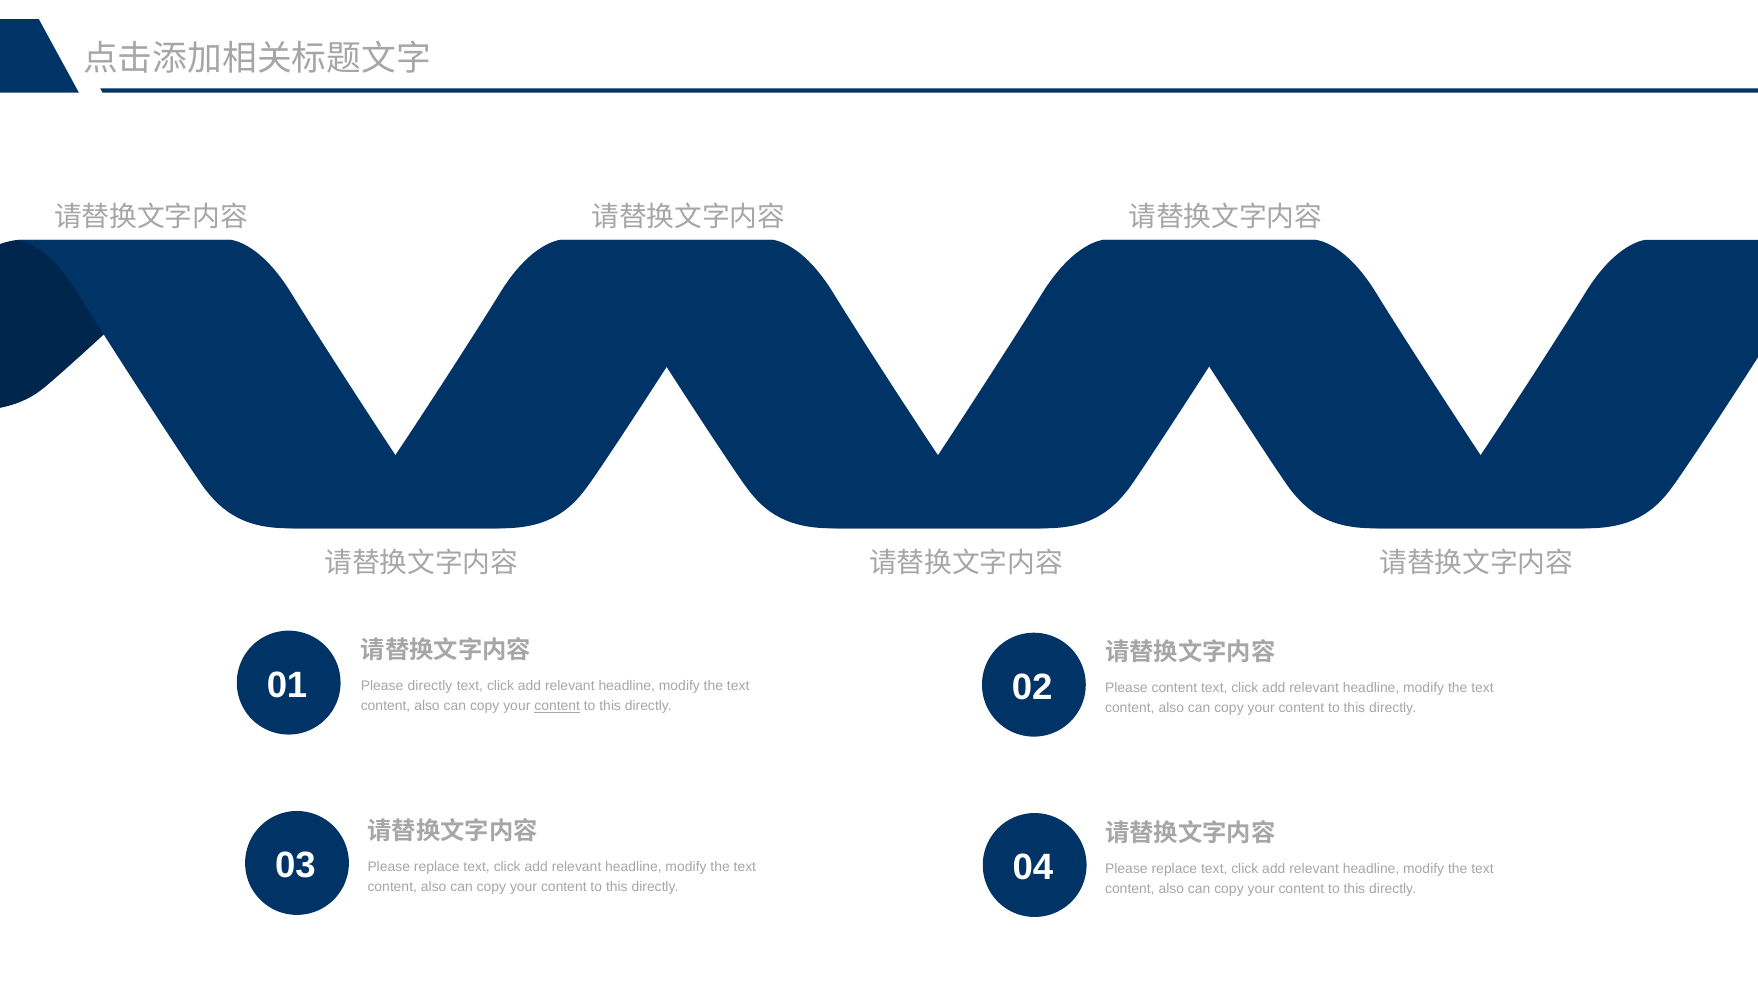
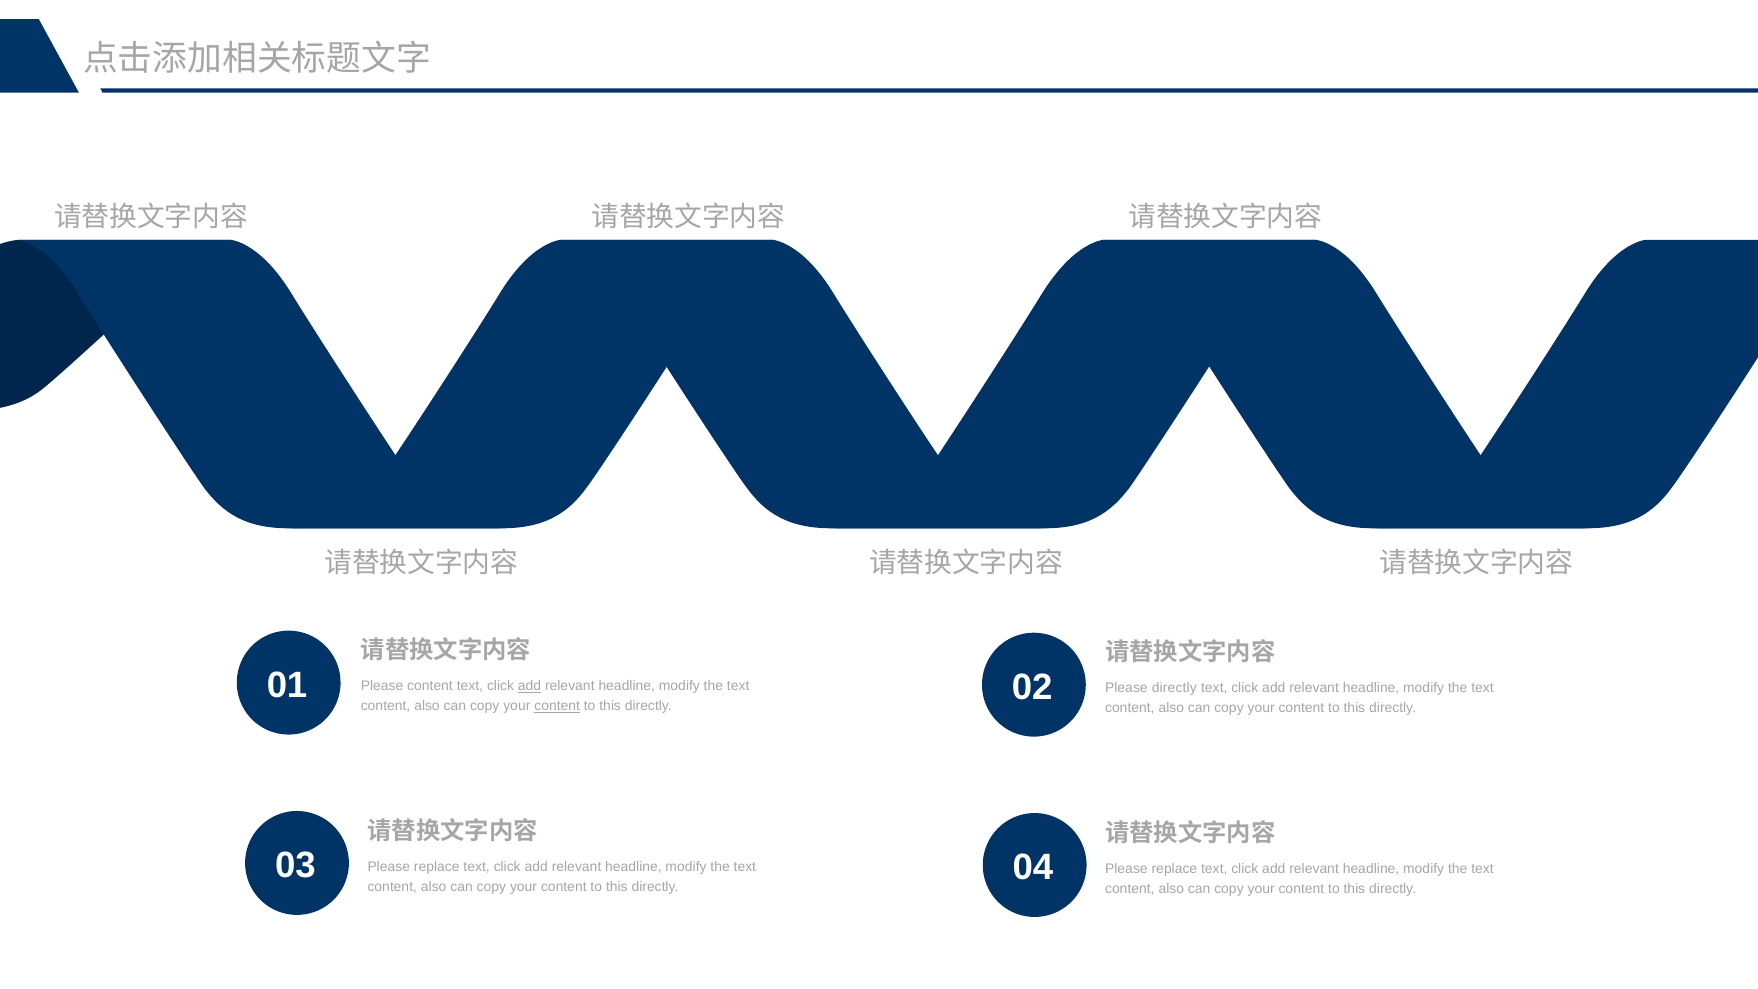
Please directly: directly -> content
add at (529, 686) underline: none -> present
Please content: content -> directly
